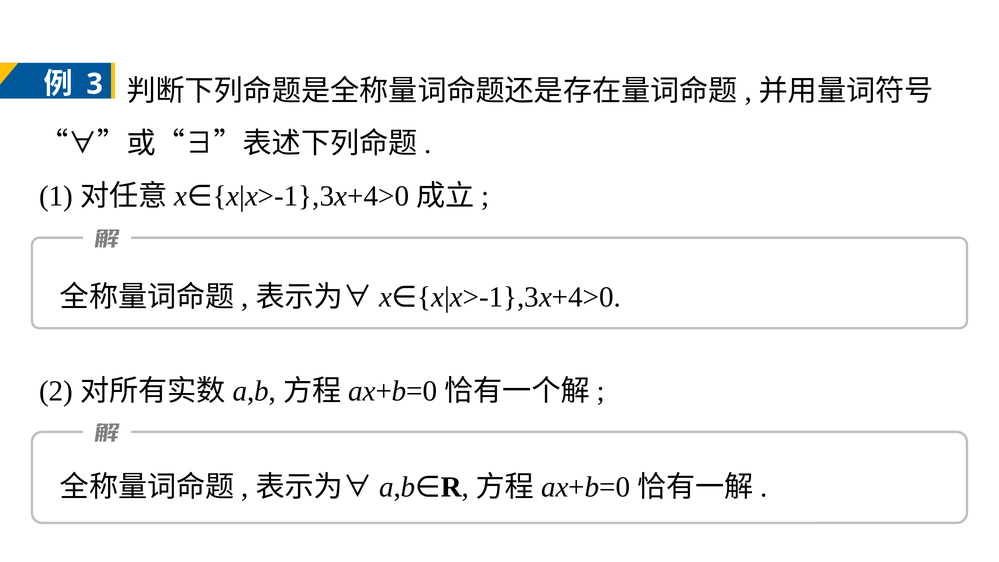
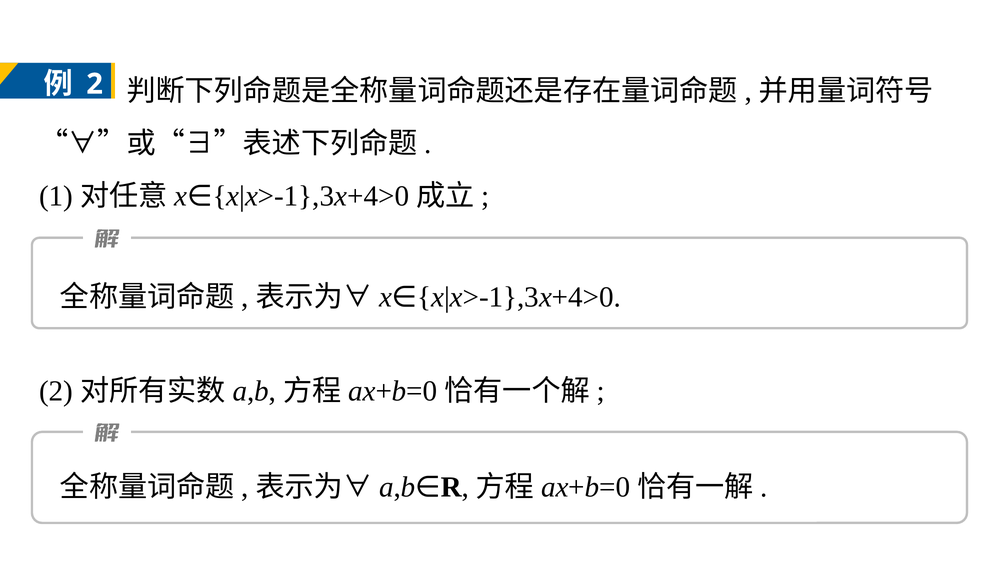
3 at (95, 84): 3 -> 2
